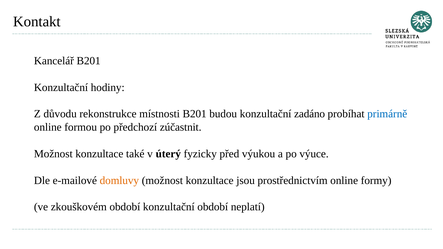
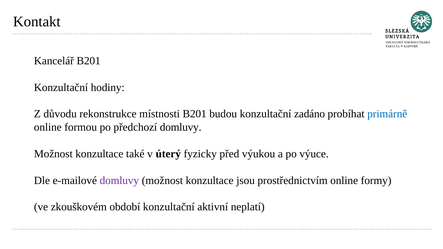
předchozí zúčastnit: zúčastnit -> domluvy
domluvy at (119, 181) colour: orange -> purple
konzultační období: období -> aktivní
